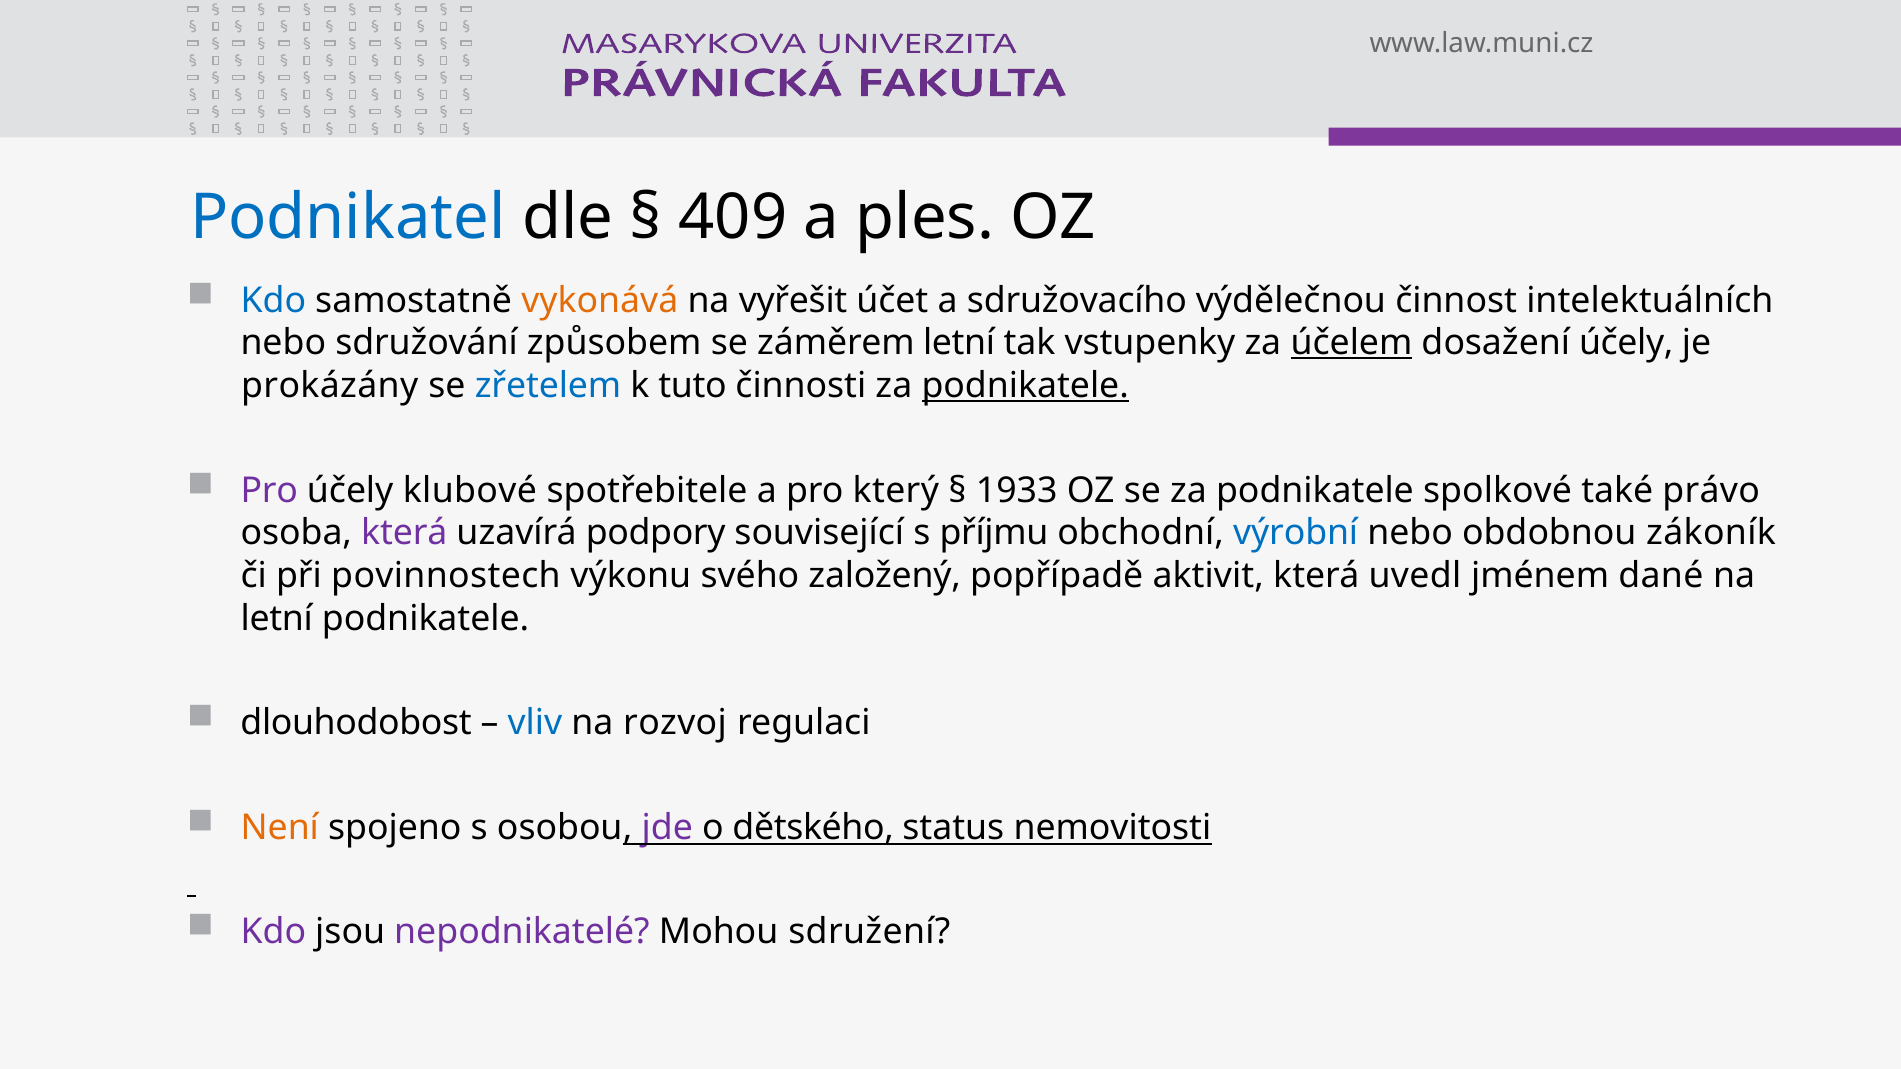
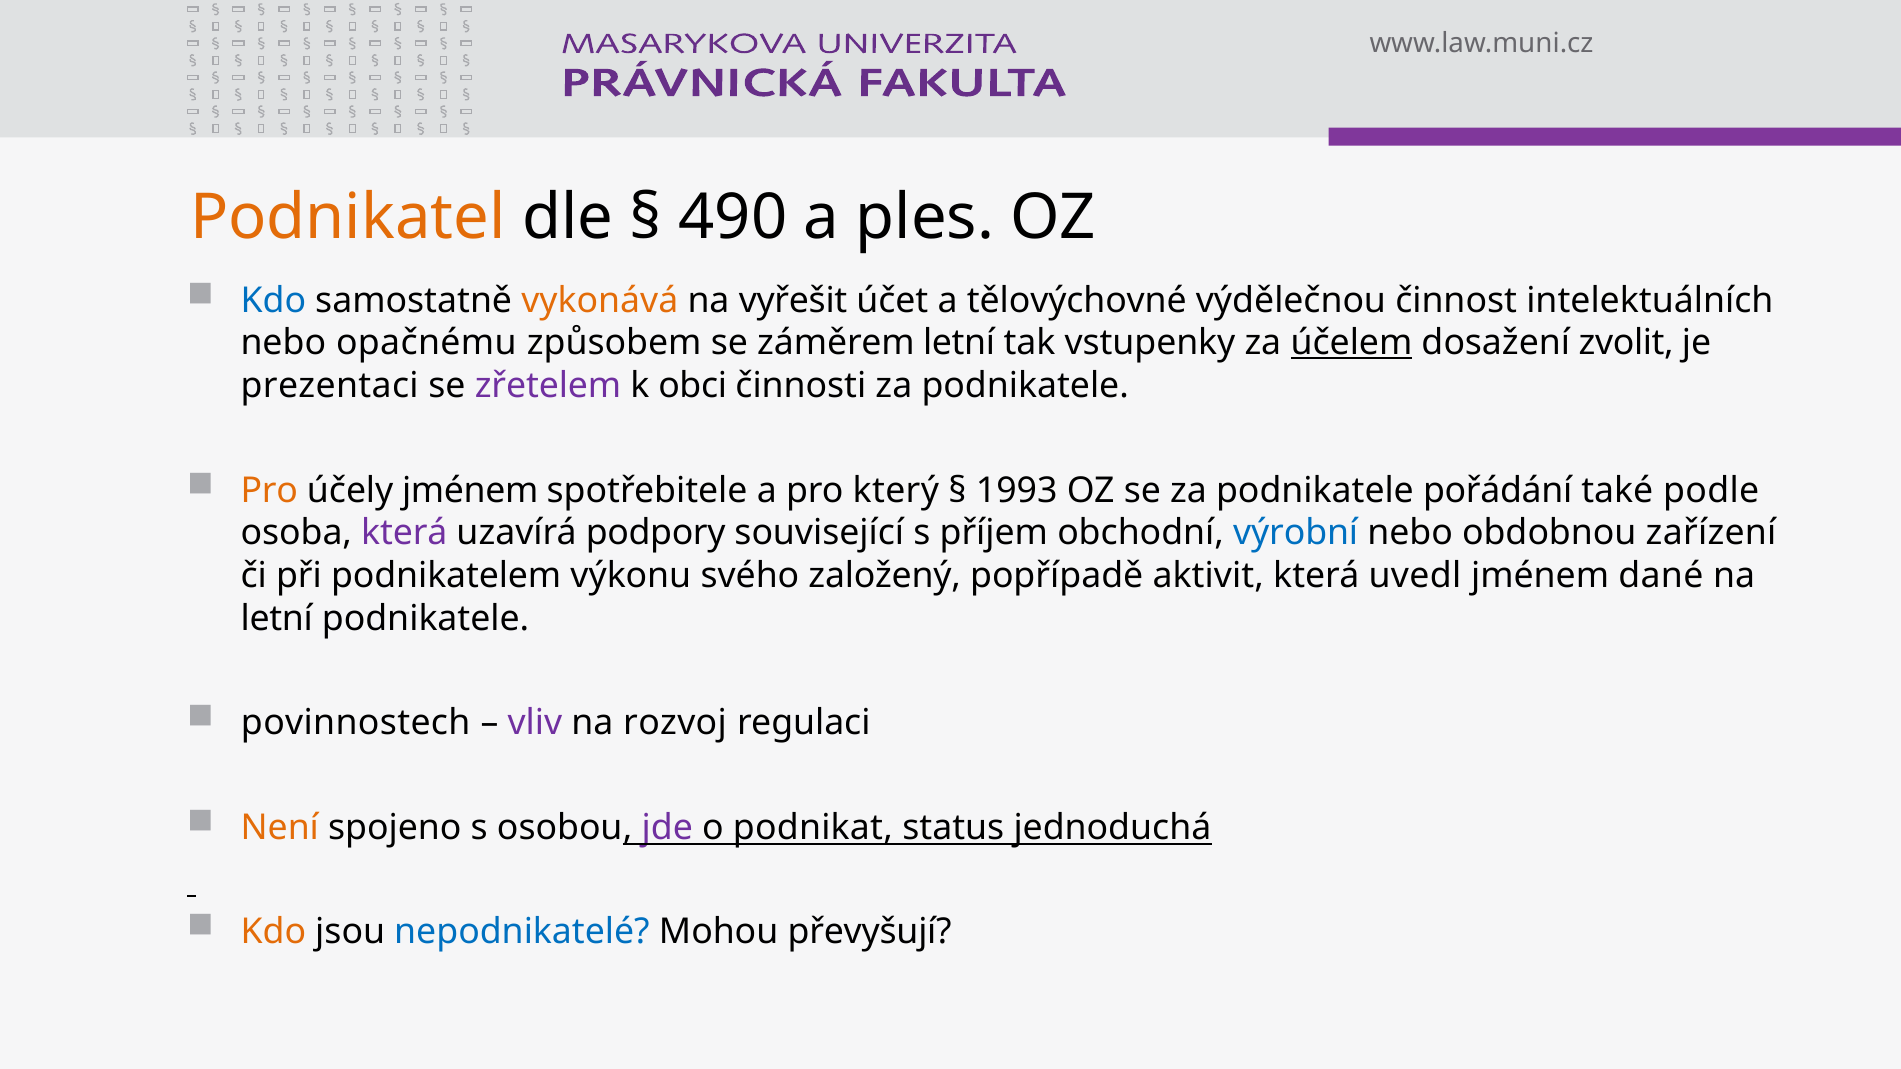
Podnikatel colour: blue -> orange
409: 409 -> 490
sdružovacího: sdružovacího -> tělovýchovné
sdružování: sdružování -> opačnému
dosažení účely: účely -> zvolit
prokázány: prokázány -> prezentaci
zřetelem colour: blue -> purple
tuto: tuto -> obci
podnikatele at (1025, 386) underline: present -> none
Pro at (269, 490) colour: purple -> orange
účely klubové: klubové -> jménem
1933: 1933 -> 1993
spolkové: spolkové -> pořádání
právo: právo -> podle
příjmu: příjmu -> příjem
zákoník: zákoník -> zařízení
povinnostech: povinnostech -> podnikatelem
dlouhodobost: dlouhodobost -> povinnostech
vliv colour: blue -> purple
dětského: dětského -> podnikat
nemovitosti: nemovitosti -> jednoduchá
Kdo at (273, 932) colour: purple -> orange
nepodnikatelé colour: purple -> blue
sdružení: sdružení -> převyšují
